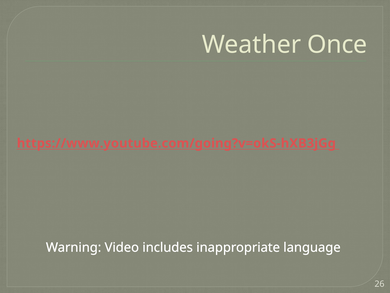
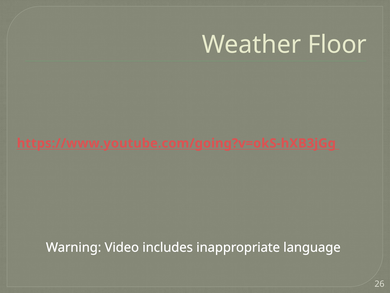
Once: Once -> Floor
